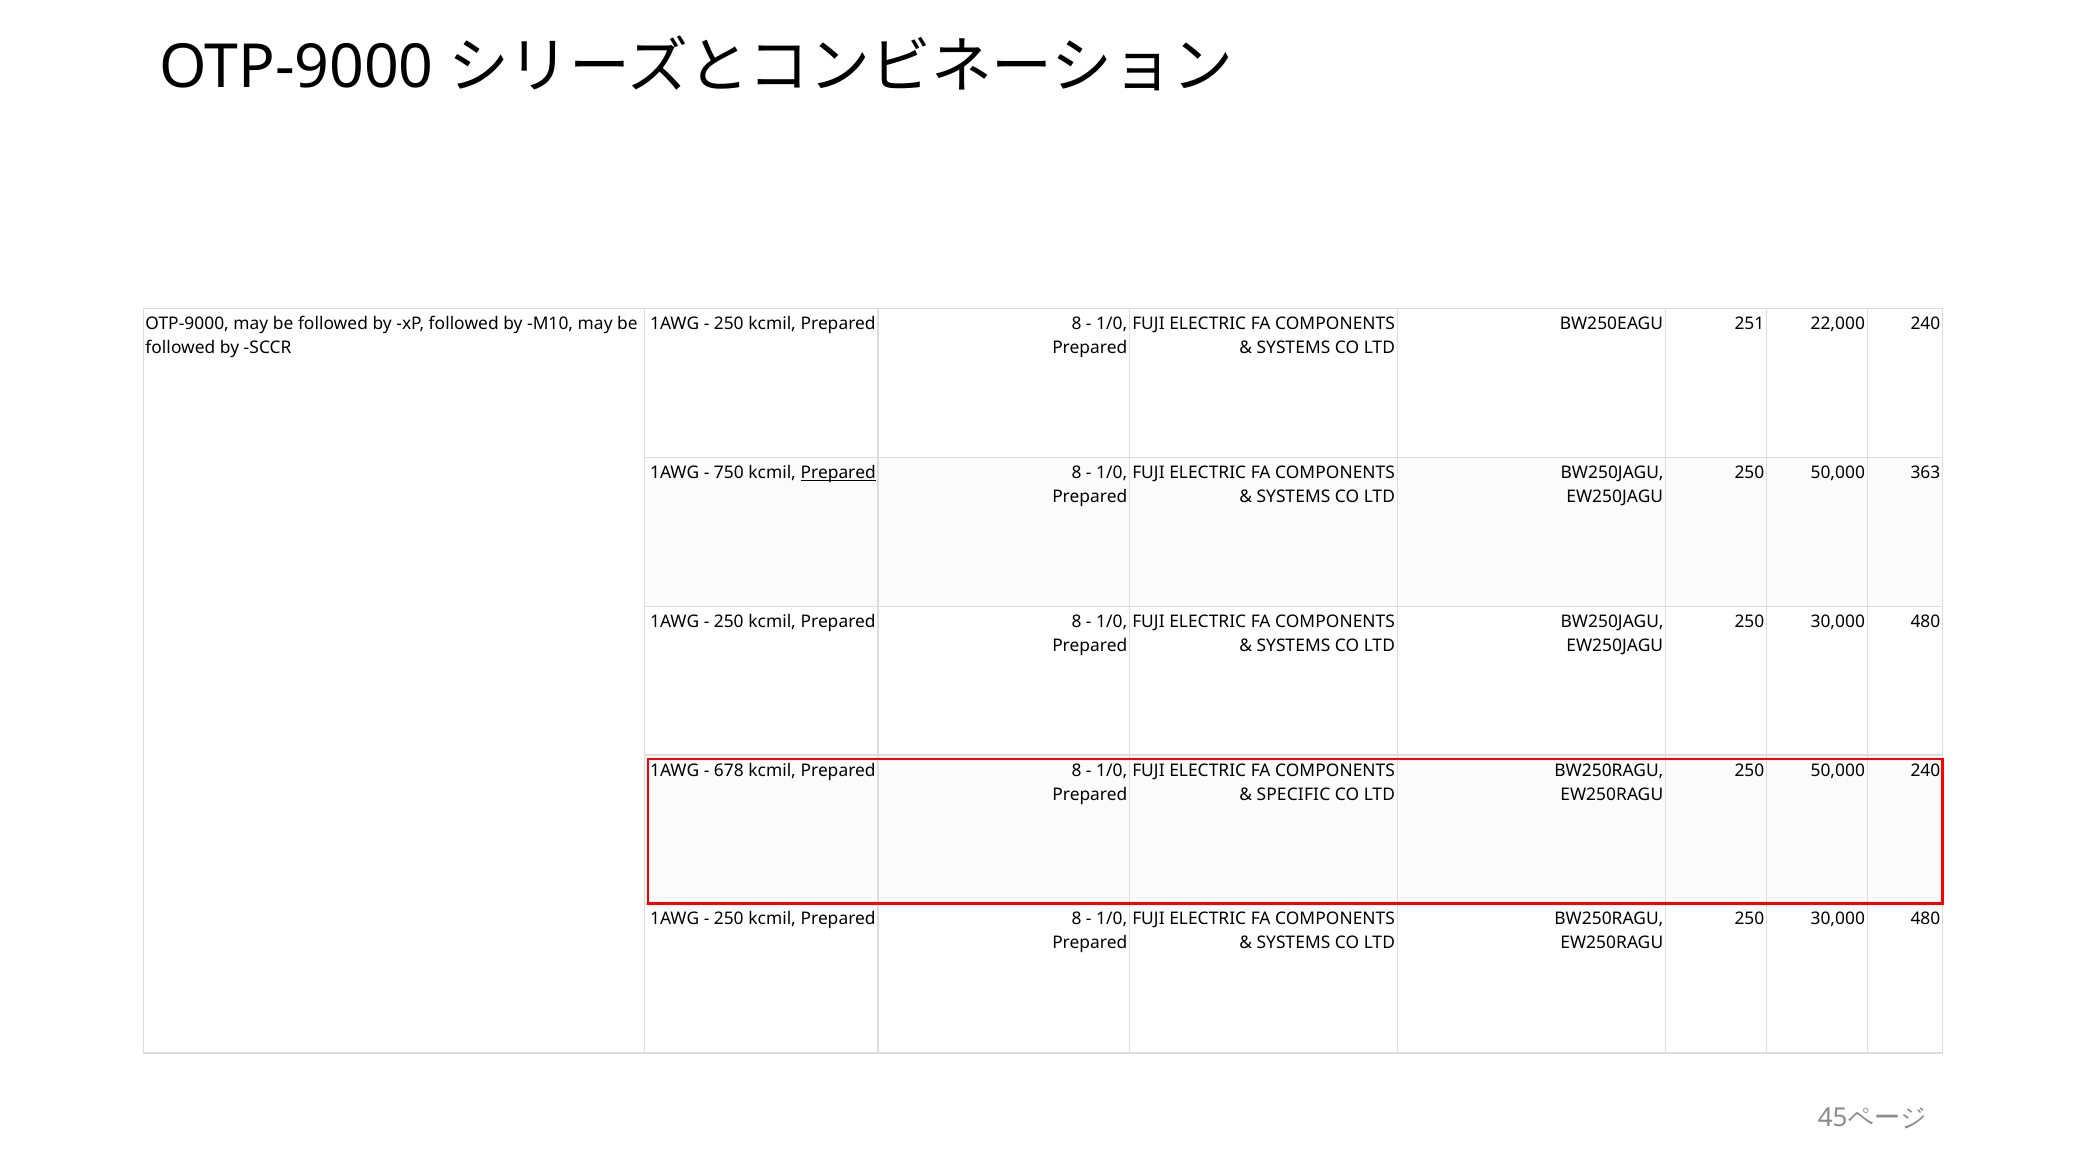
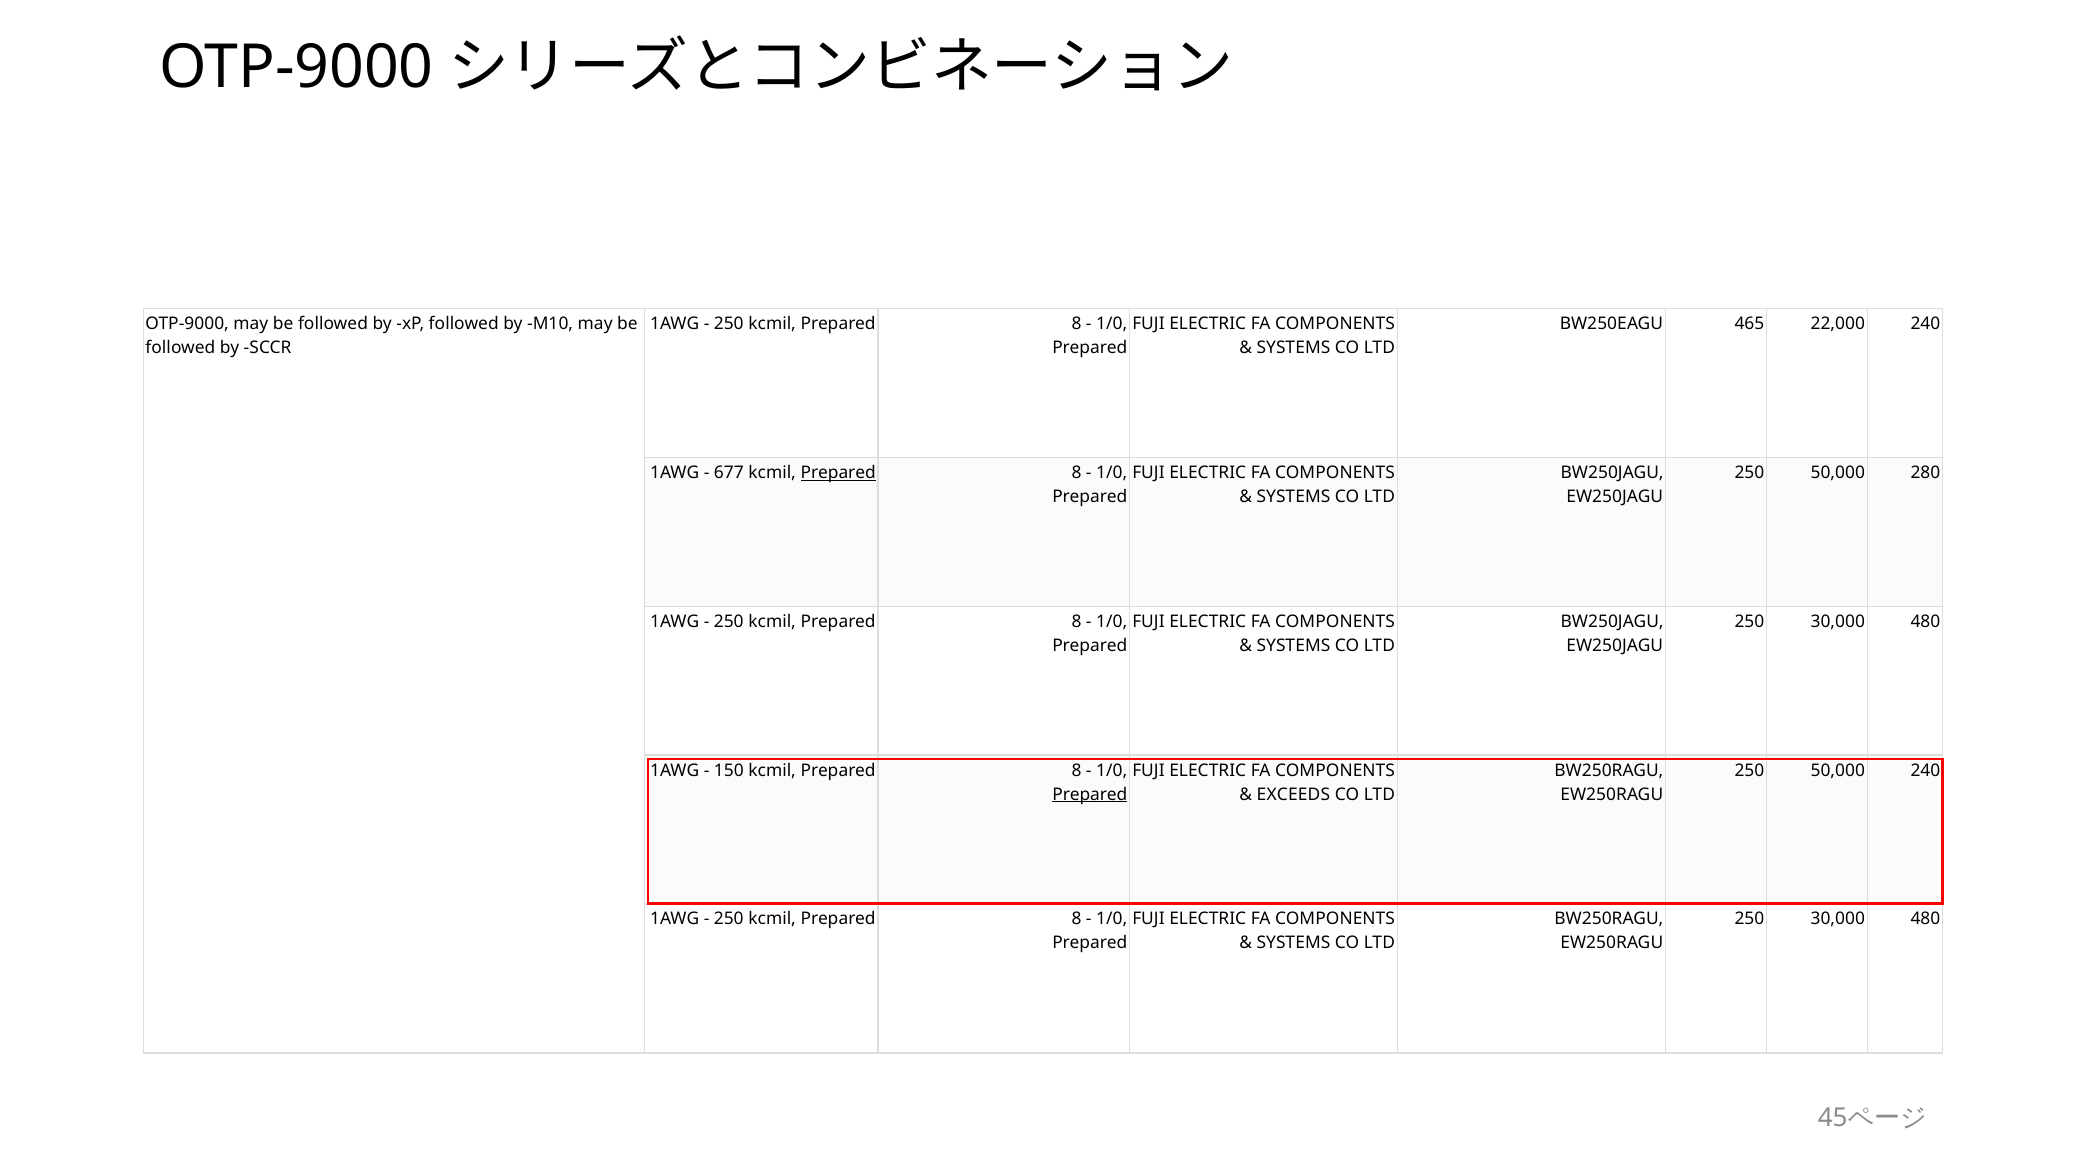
251: 251 -> 465
750: 750 -> 677
363: 363 -> 280
678: 678 -> 150
Prepared at (1090, 795) underline: none -> present
SPECIFIC: SPECIFIC -> EXCEEDS
